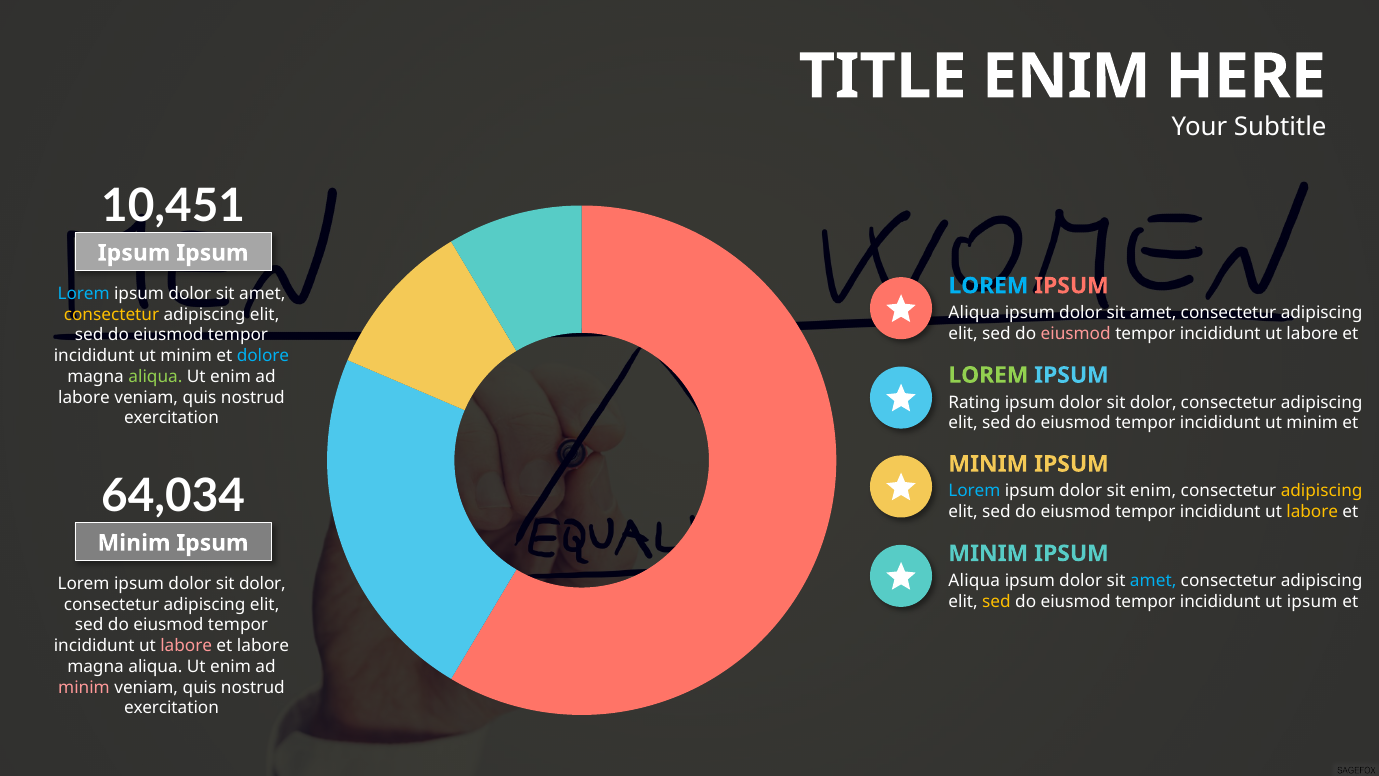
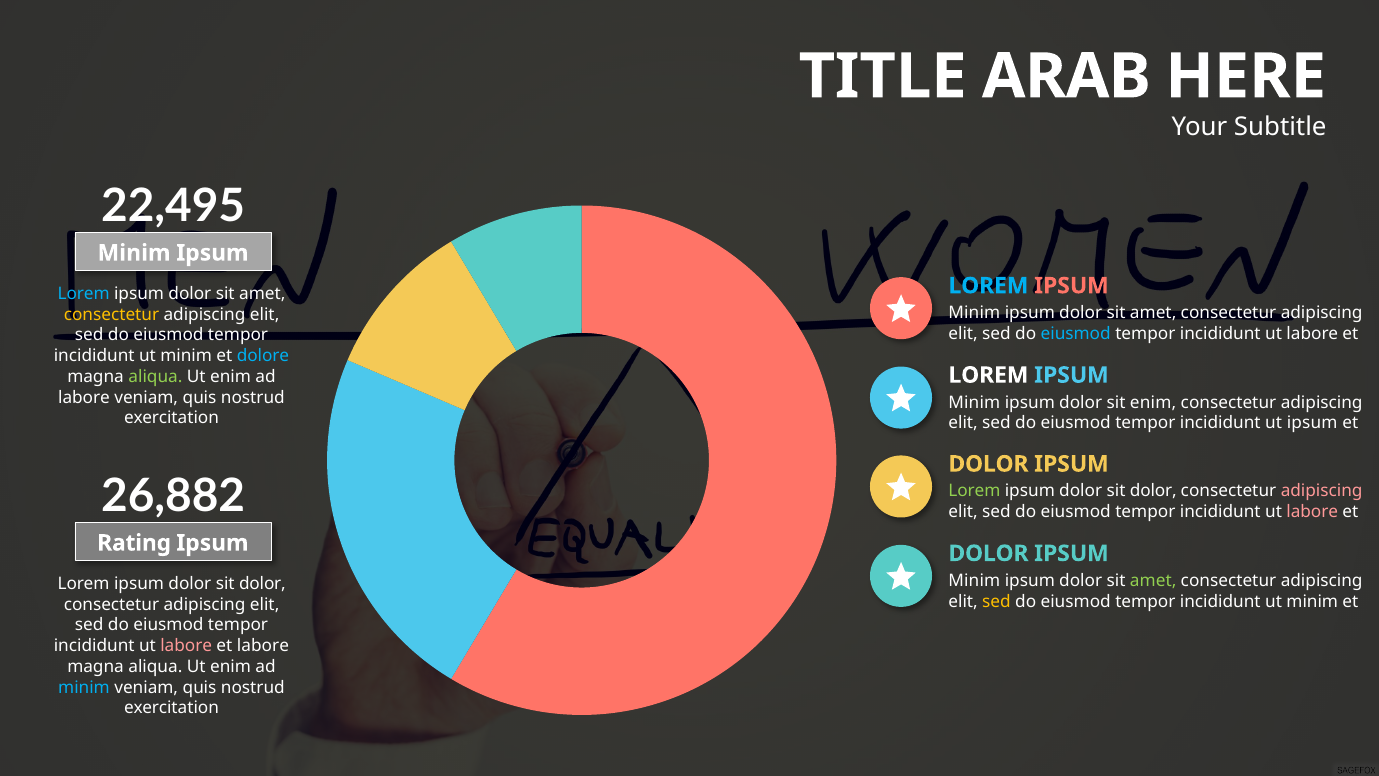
TITLE ENIM: ENIM -> ARAB
10,451: 10,451 -> 22,495
Ipsum at (134, 253): Ipsum -> Minim
Aliqua at (974, 313): Aliqua -> Minim
eiusmod at (1076, 333) colour: pink -> light blue
LOREM at (988, 375) colour: light green -> white
Rating at (974, 402): Rating -> Minim
dolor at (1153, 402): dolor -> enim
minim at (1312, 423): minim -> ipsum
MINIM at (988, 464): MINIM -> DOLOR
64,034: 64,034 -> 26,882
Lorem at (974, 491) colour: light blue -> light green
enim at (1153, 491): enim -> dolor
adipiscing at (1322, 491) colour: yellow -> pink
labore at (1312, 512) colour: yellow -> pink
Minim at (134, 543): Minim -> Rating
MINIM at (988, 553): MINIM -> DOLOR
Aliqua at (974, 580): Aliqua -> Minim
amet at (1153, 580) colour: light blue -> light green
ipsum at (1312, 601): ipsum -> minim
minim at (84, 687) colour: pink -> light blue
